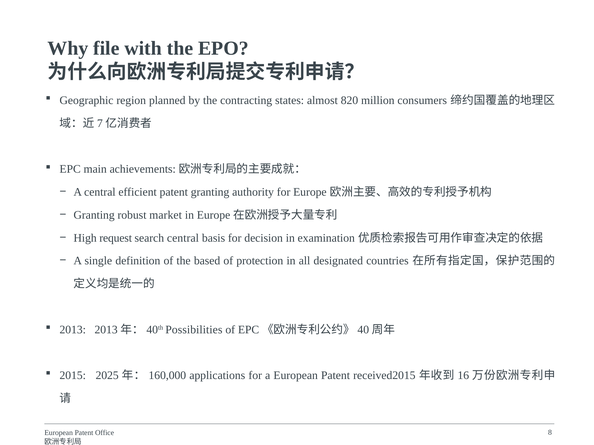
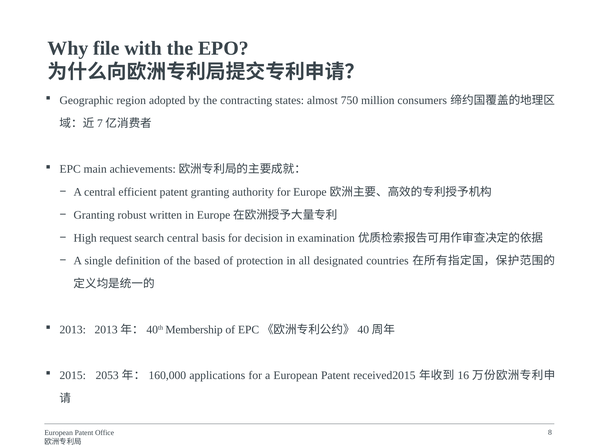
planned: planned -> adopted
820: 820 -> 750
market: market -> written
Possibilities: Possibilities -> Membership
2025: 2025 -> 2053
